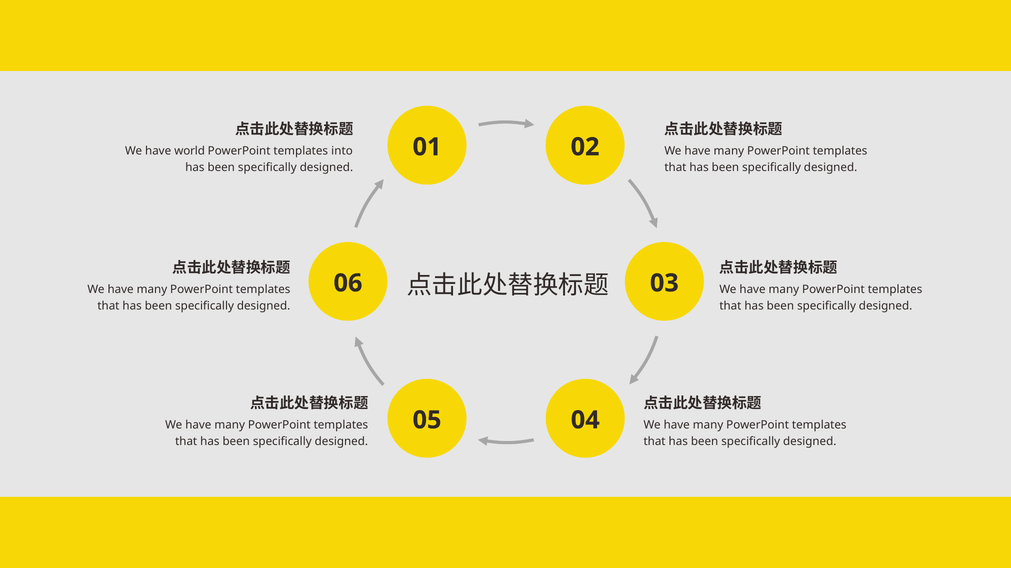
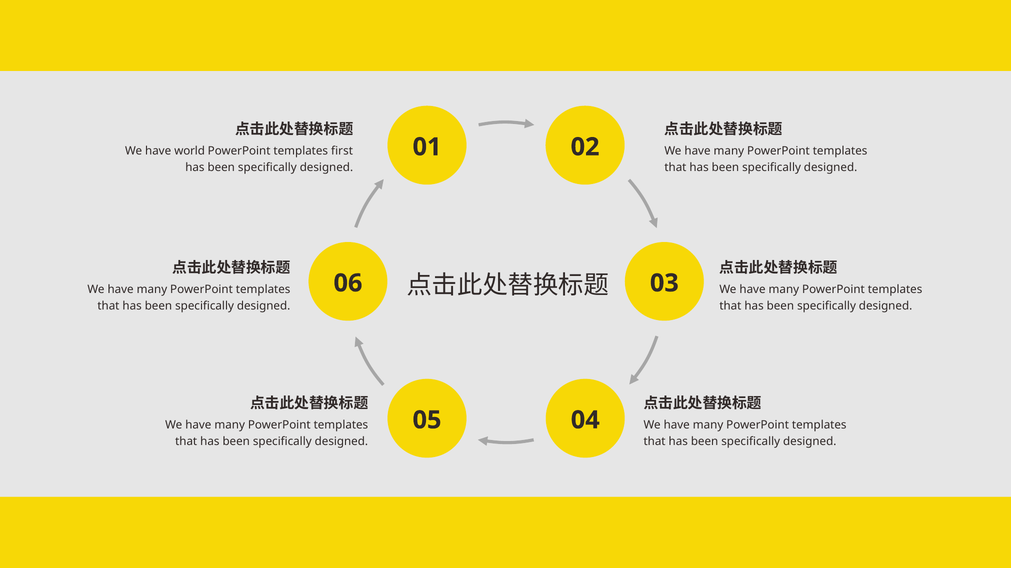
into: into -> first
